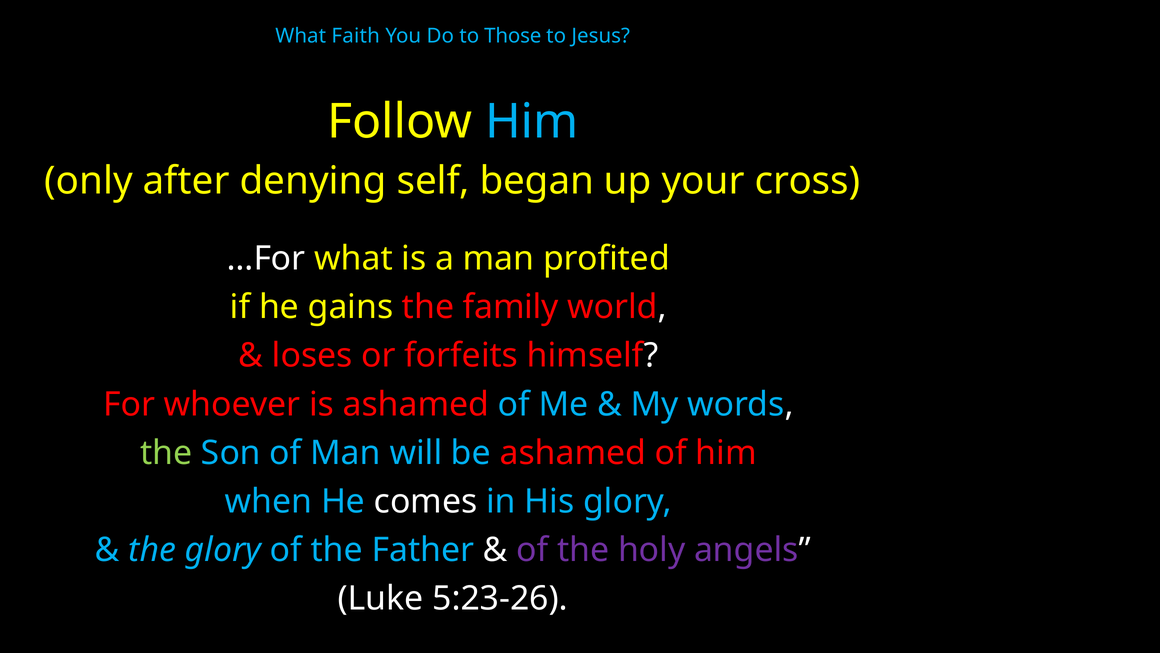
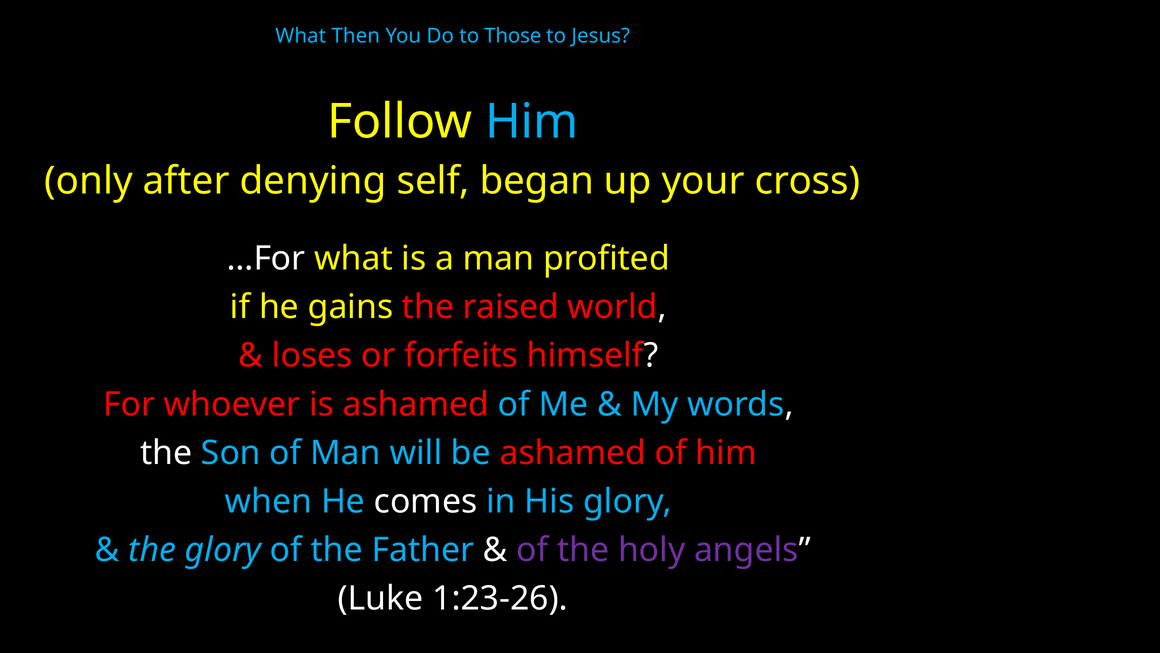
Faith: Faith -> Then
family: family -> raised
the at (166, 453) colour: light green -> white
5:23-26: 5:23-26 -> 1:23-26
